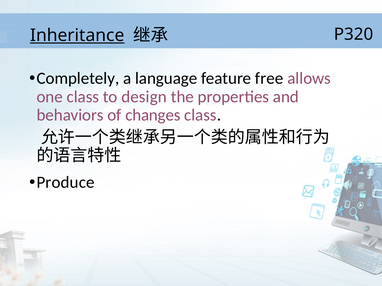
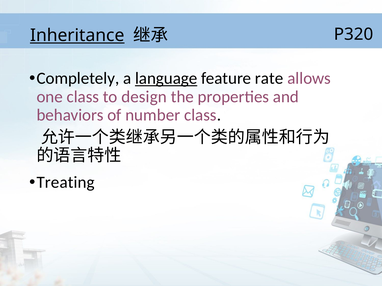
language underline: none -> present
free: free -> rate
changes: changes -> number
Produce: Produce -> Treating
